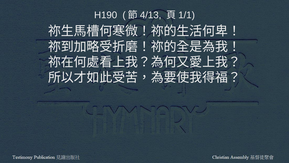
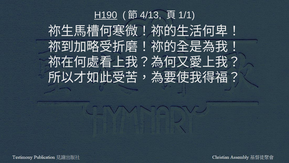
H190 underline: none -> present
